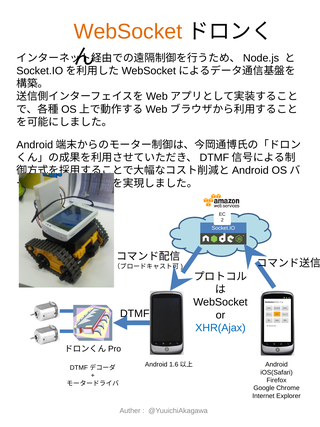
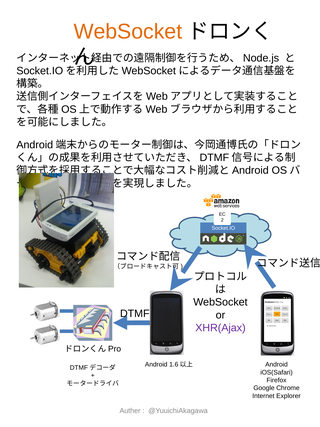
XHR(Ajax colour: blue -> purple
